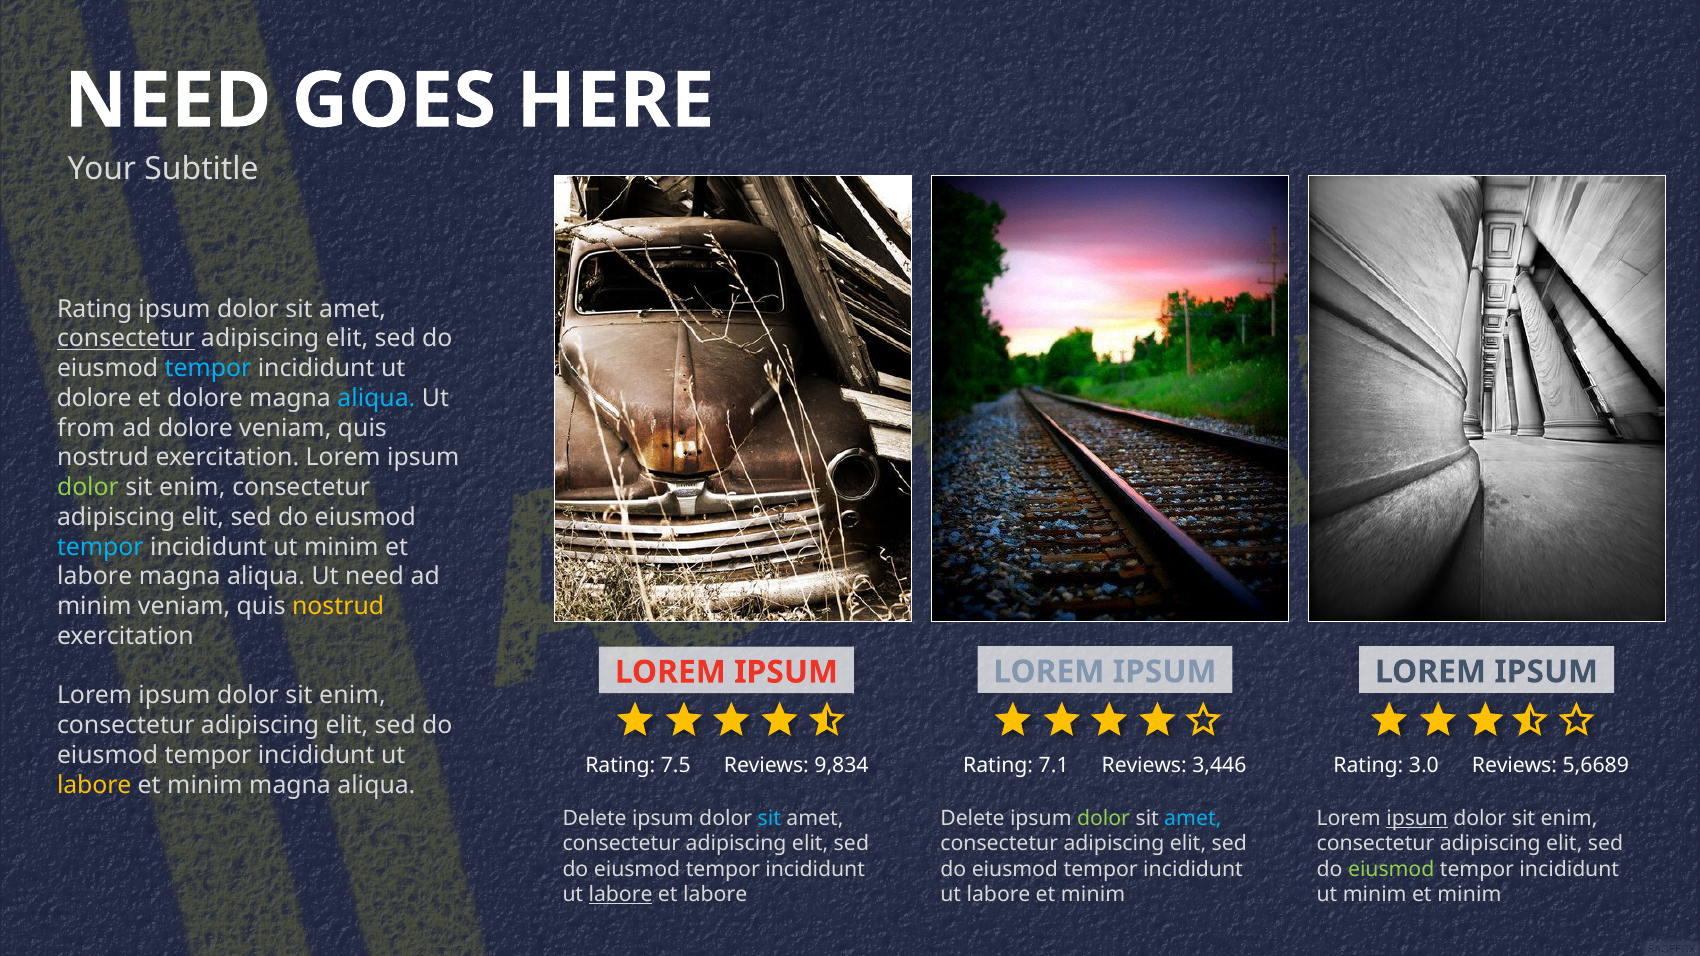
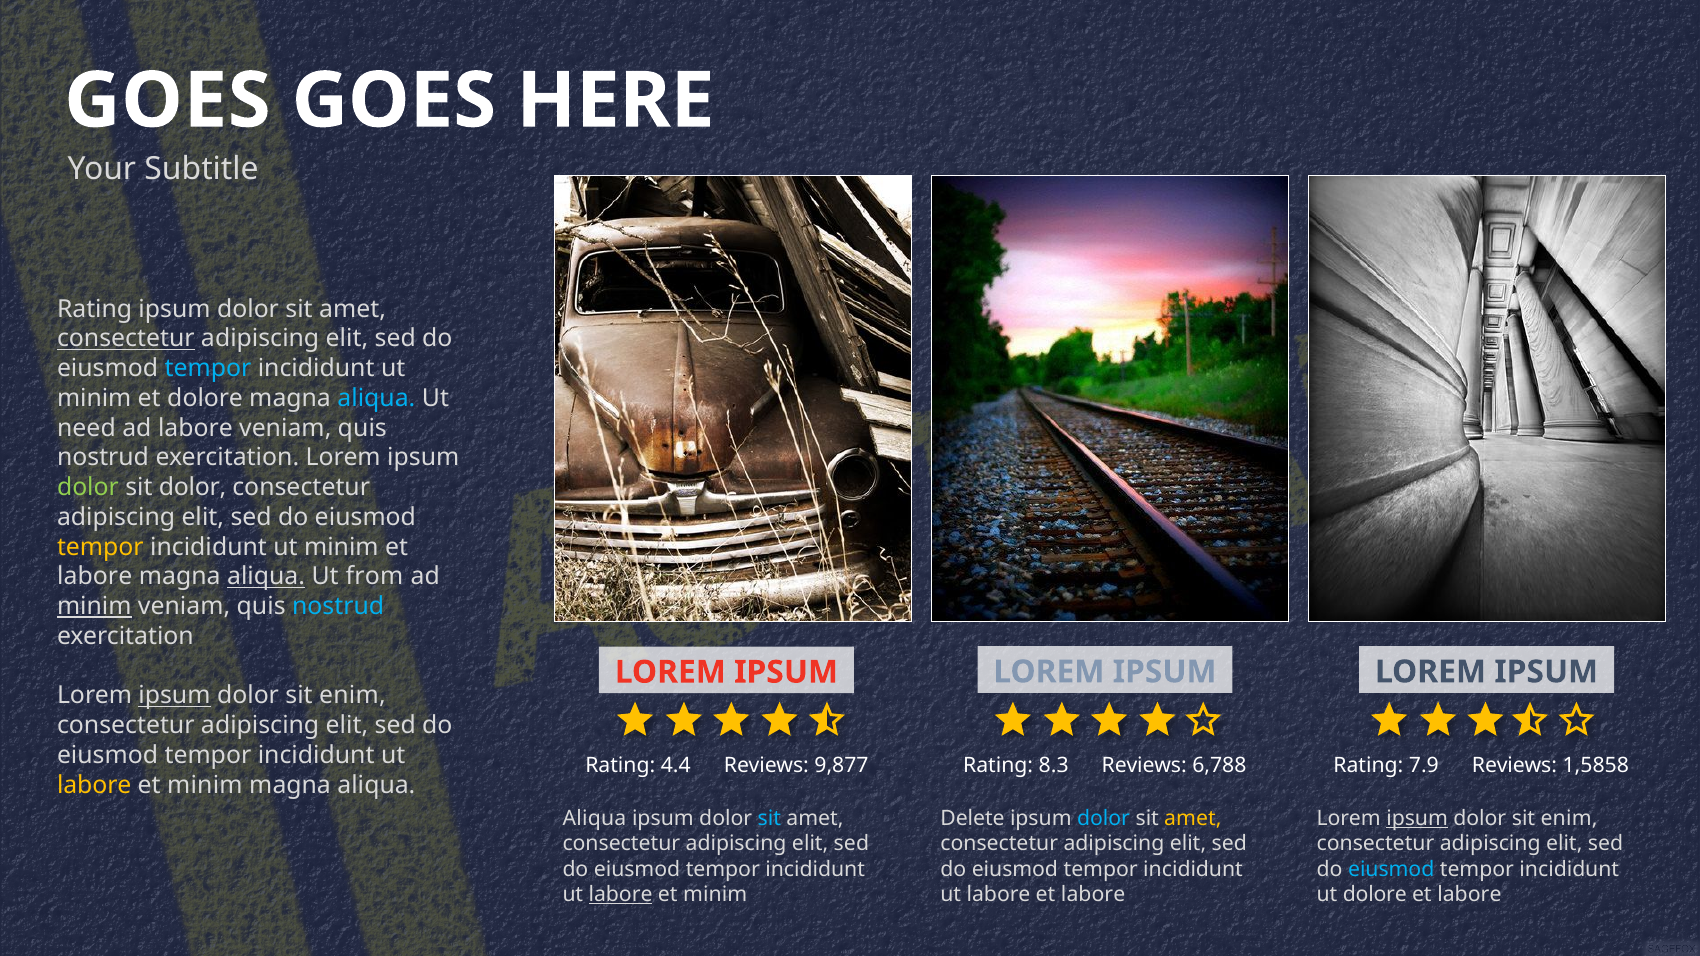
NEED at (168, 101): NEED -> GOES
dolore at (94, 398): dolore -> minim
from: from -> need
ad dolore: dolore -> labore
enim at (192, 488): enim -> dolor
tempor at (100, 547) colour: light blue -> yellow
aliqua at (266, 577) underline: none -> present
Ut need: need -> from
minim at (94, 607) underline: none -> present
nostrud at (338, 607) colour: yellow -> light blue
ipsum at (174, 696) underline: none -> present
7.5: 7.5 -> 4.4
9,834: 9,834 -> 9,877
7.1: 7.1 -> 8.3
3,446: 3,446 -> 6,788
3.0: 3.0 -> 7.9
5,6689: 5,6689 -> 1,5858
Delete at (595, 818): Delete -> Aliqua
dolor at (1104, 818) colour: light green -> light blue
amet at (1193, 818) colour: light blue -> yellow
eiusmod at (1391, 869) colour: light green -> light blue
labore at (715, 895): labore -> minim
minim at (1093, 895): minim -> labore
minim at (1375, 895): minim -> dolore
minim at (1469, 895): minim -> labore
